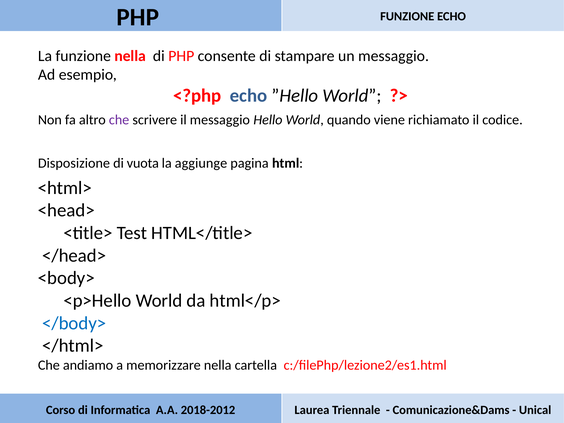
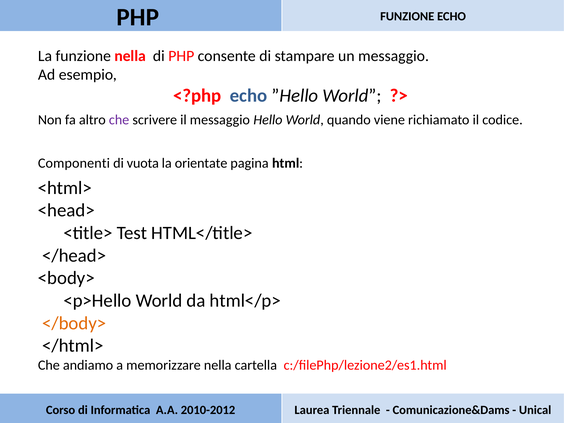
Disposizione: Disposizione -> Componenti
aggiunge: aggiunge -> orientate
</body> colour: blue -> orange
2018-2012: 2018-2012 -> 2010-2012
